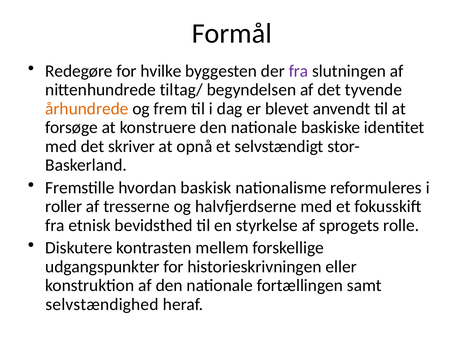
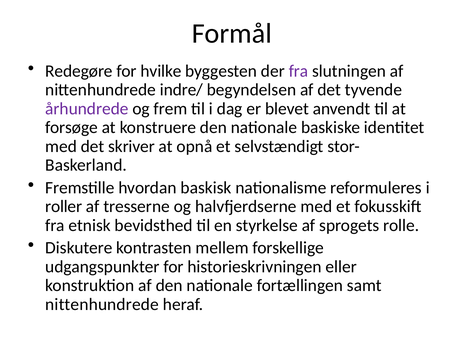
tiltag/: tiltag/ -> indre/
århundrede colour: orange -> purple
selvstændighed at (102, 304): selvstændighed -> nittenhundrede
